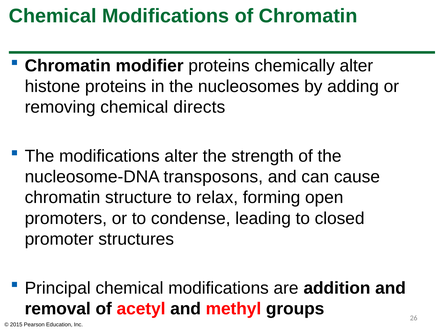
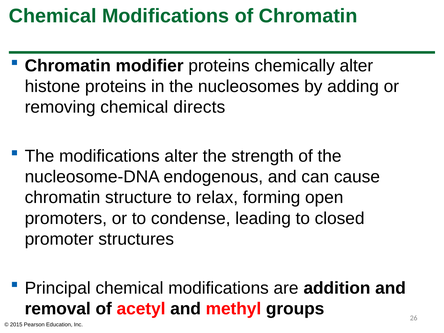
transposons: transposons -> endogenous
